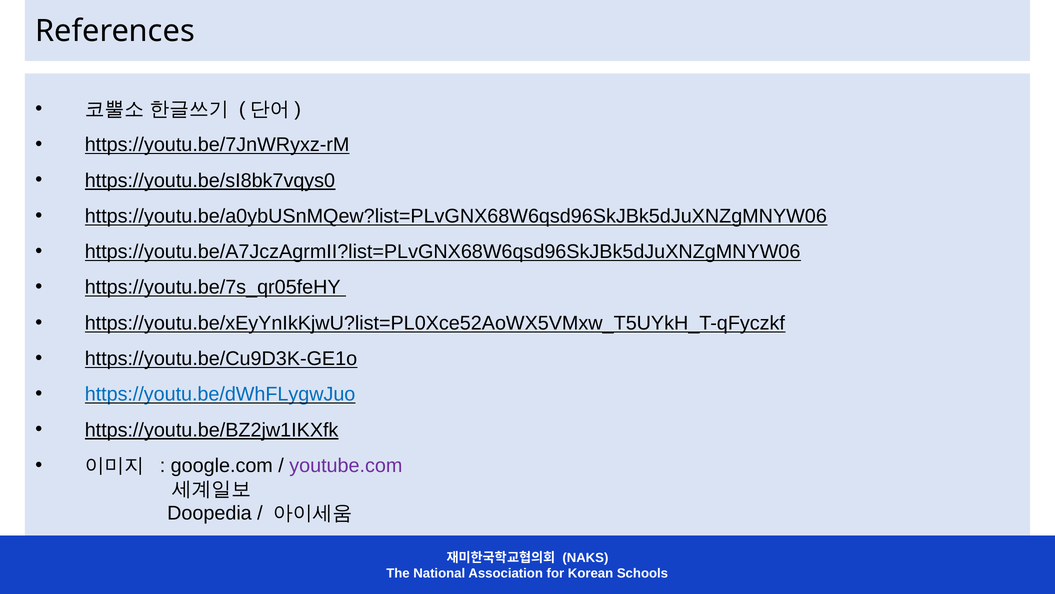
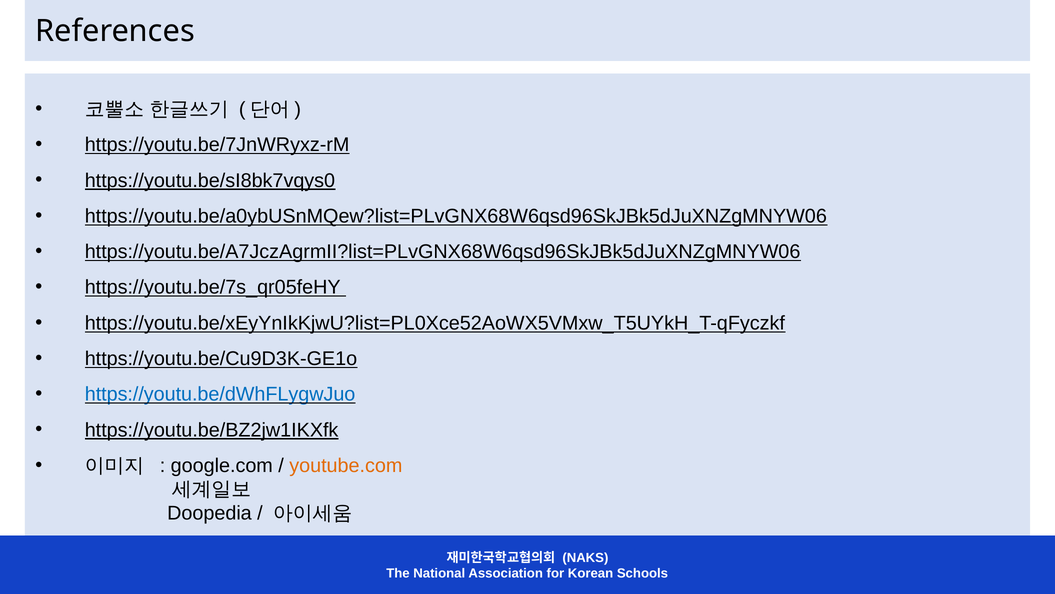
youtube.com colour: purple -> orange
